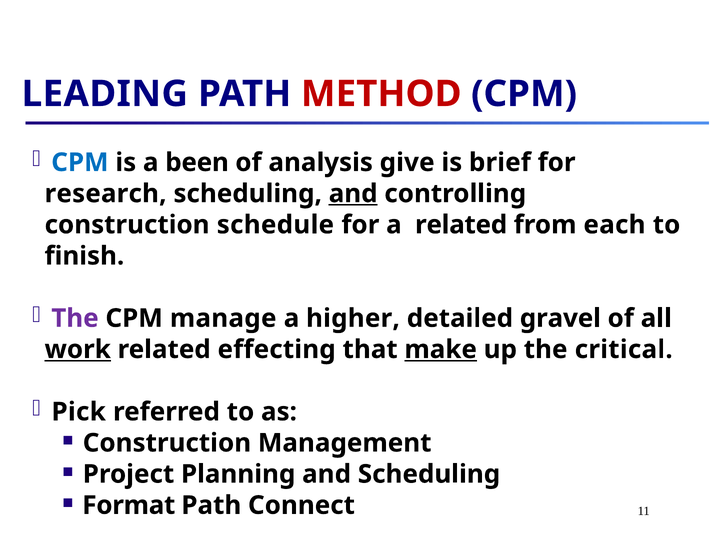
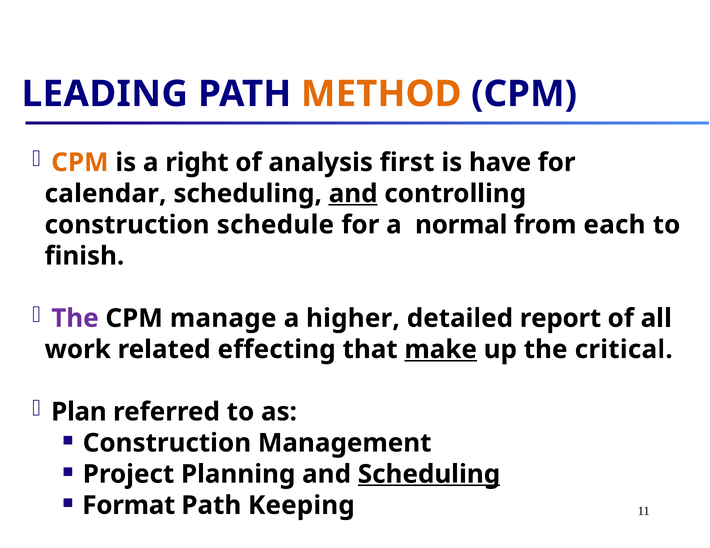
METHOD colour: red -> orange
CPM at (80, 163) colour: blue -> orange
been: been -> right
give: give -> first
brief: brief -> have
research: research -> calendar
a related: related -> normal
gravel: gravel -> report
work underline: present -> none
Pick: Pick -> Plan
Scheduling at (429, 475) underline: none -> present
Connect: Connect -> Keeping
